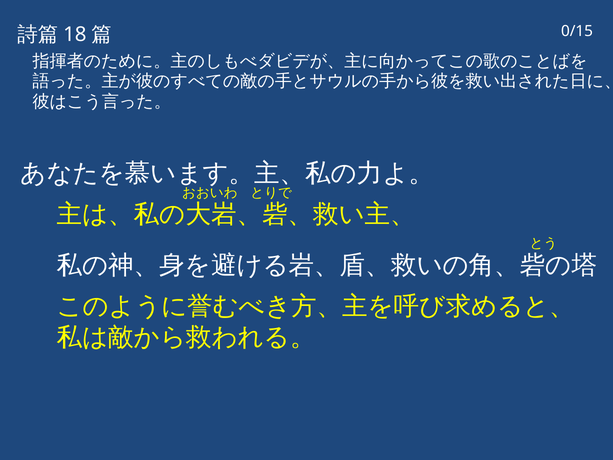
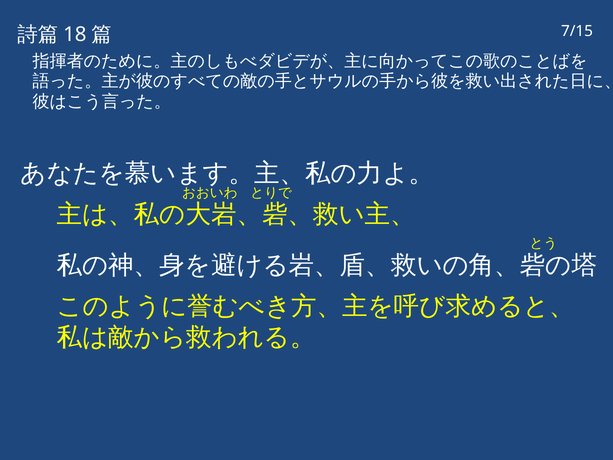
0/15: 0/15 -> 7/15
